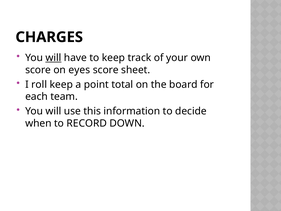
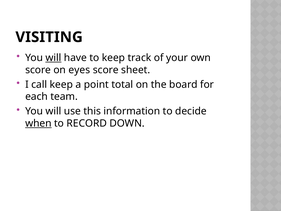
CHARGES: CHARGES -> VISITING
roll: roll -> call
when underline: none -> present
